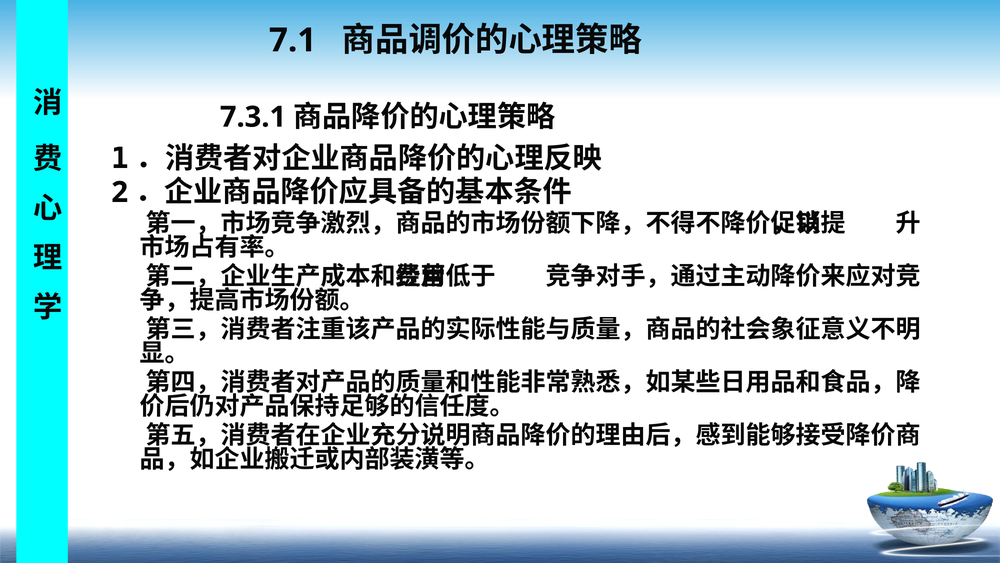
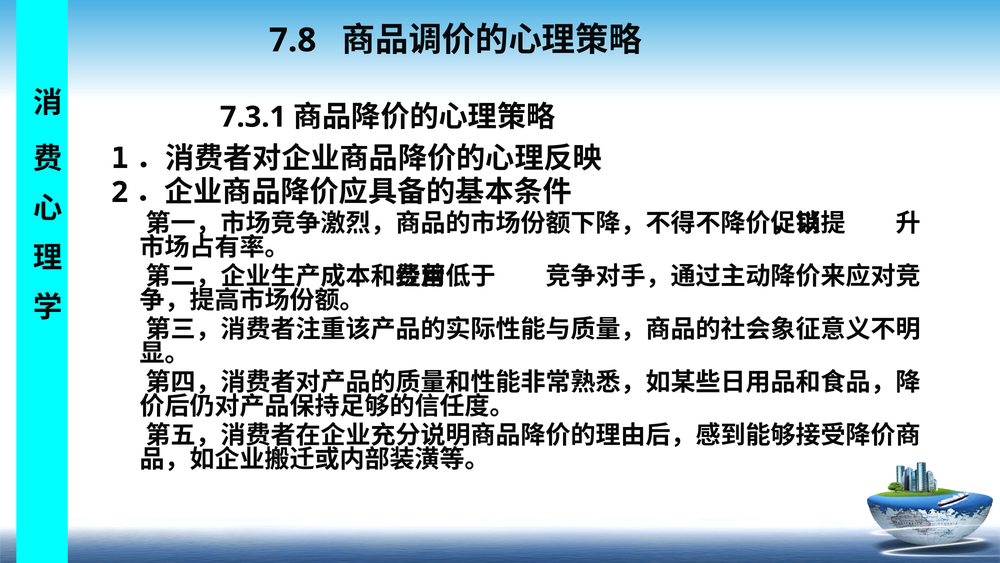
7.1: 7.1 -> 7.8
